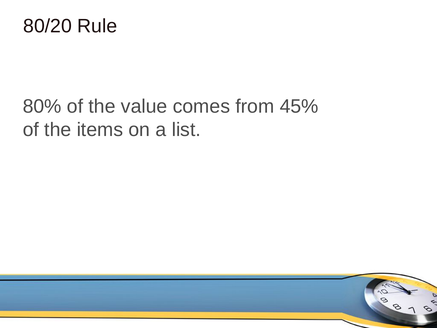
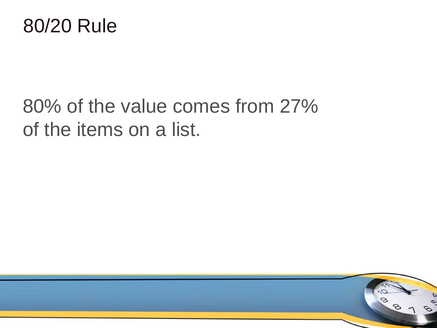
45%: 45% -> 27%
